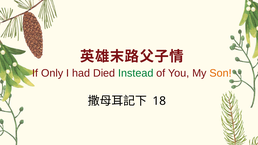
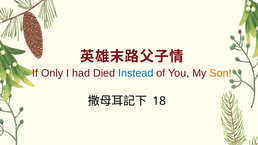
Instead colour: green -> blue
